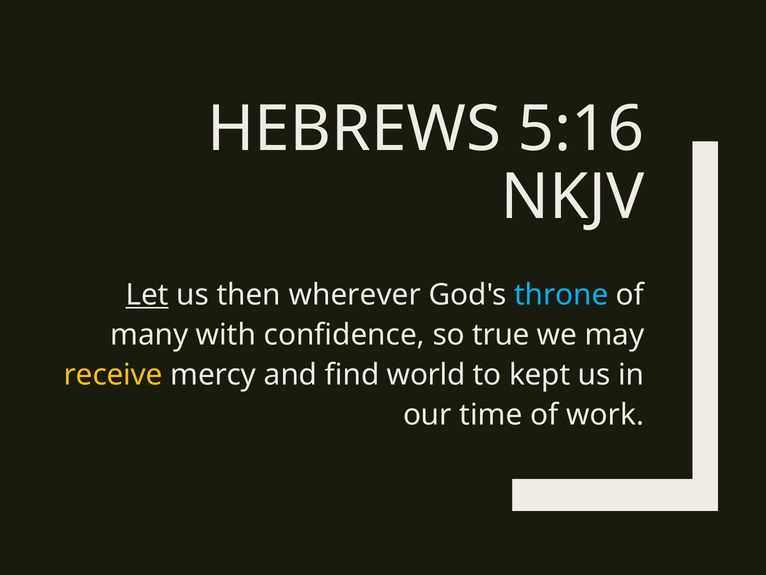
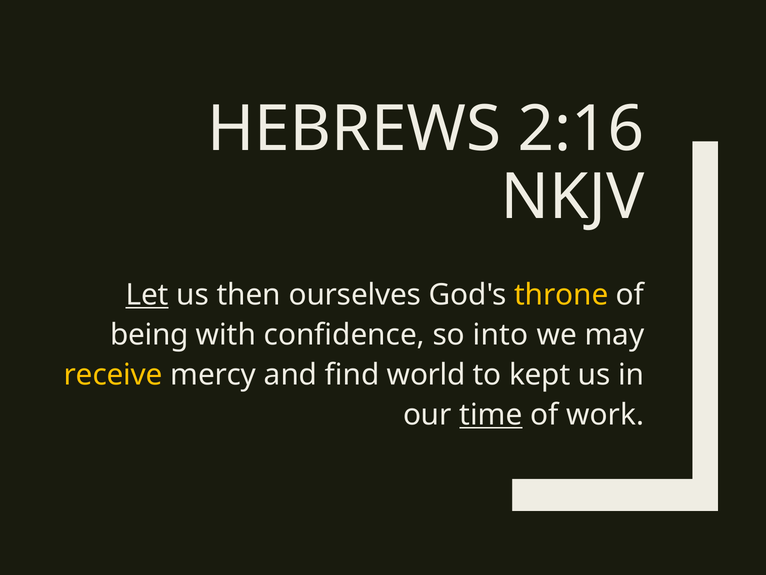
5:16: 5:16 -> 2:16
wherever: wherever -> ourselves
throne colour: light blue -> yellow
many: many -> being
true: true -> into
time underline: none -> present
